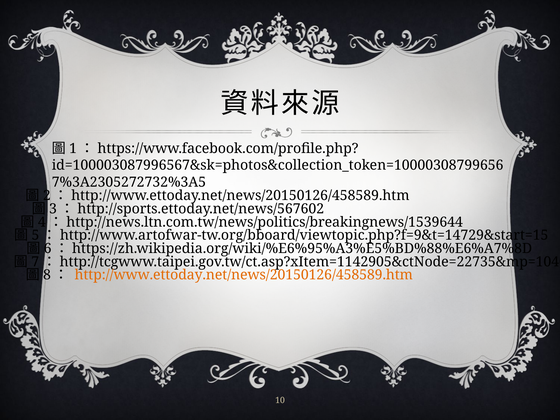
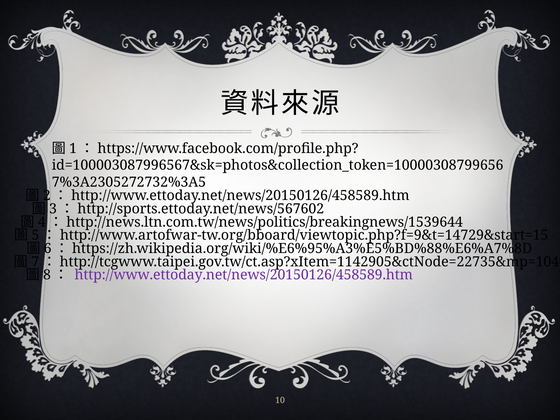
http://www.ettoday.net/news/20150126/458589.htm colour: orange -> purple
